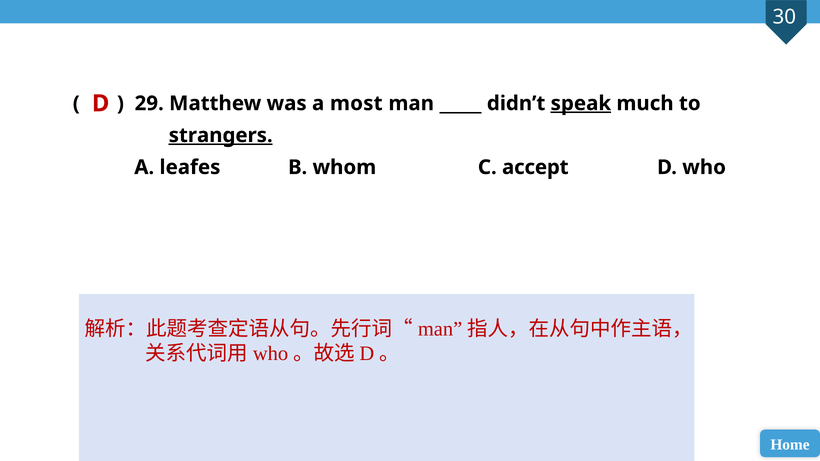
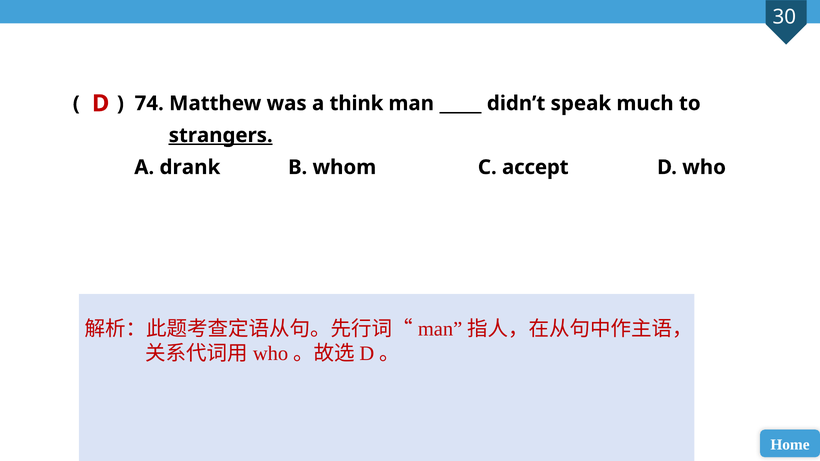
29: 29 -> 74
most: most -> think
speak underline: present -> none
leafes: leafes -> drank
